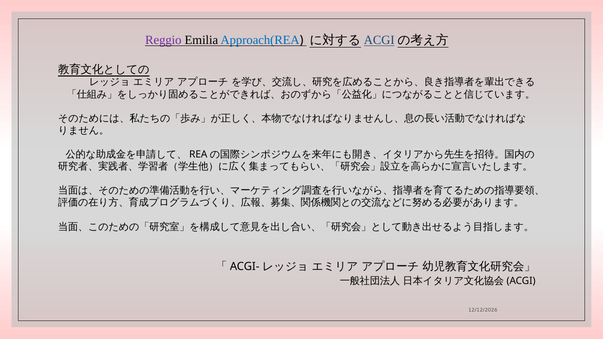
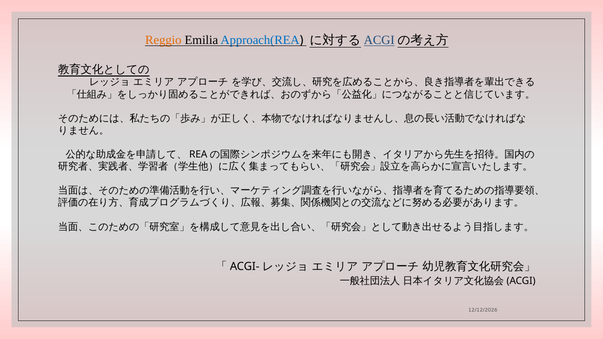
Reggio colour: purple -> orange
